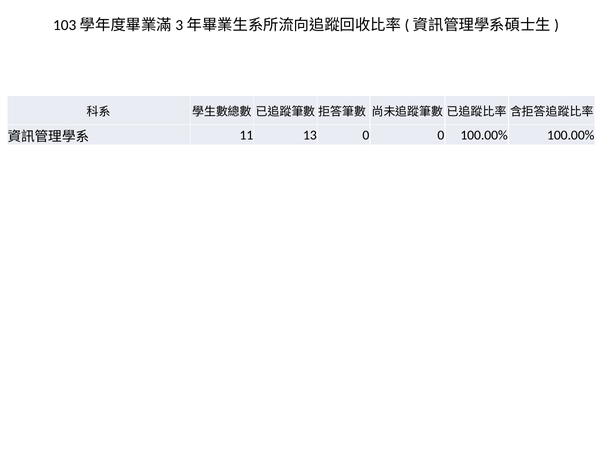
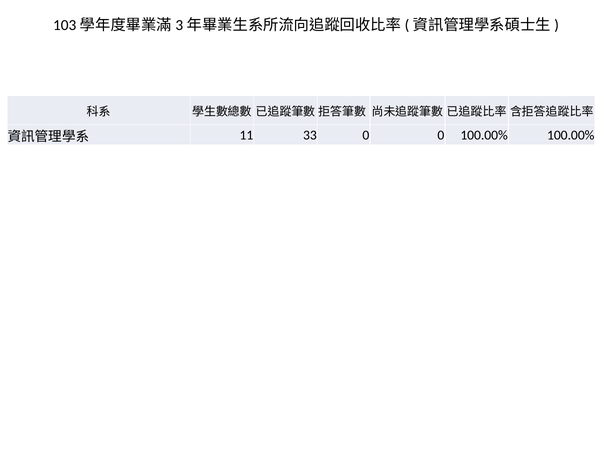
13: 13 -> 33
